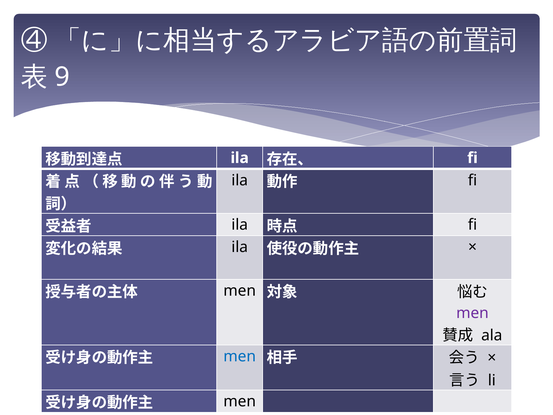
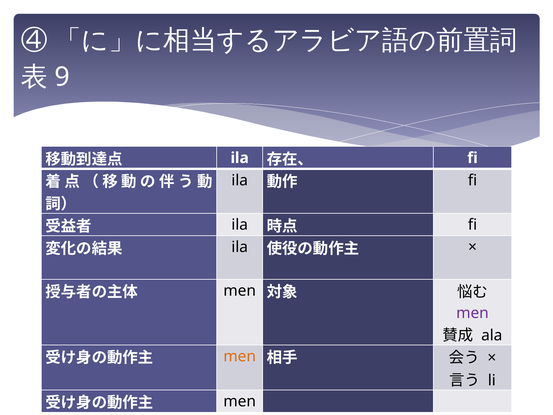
men at (240, 356) colour: blue -> orange
